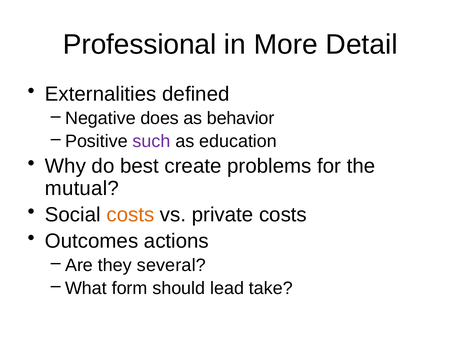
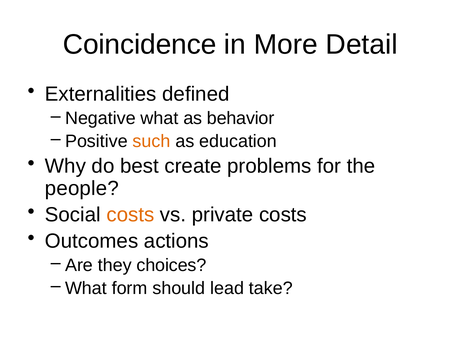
Professional: Professional -> Coincidence
Negative does: does -> what
such colour: purple -> orange
mutual: mutual -> people
several: several -> choices
